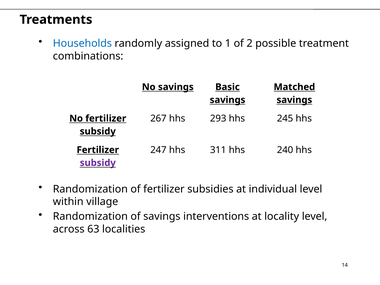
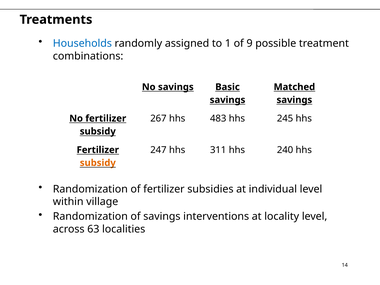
2: 2 -> 9
293: 293 -> 483
subsidy at (98, 163) colour: purple -> orange
